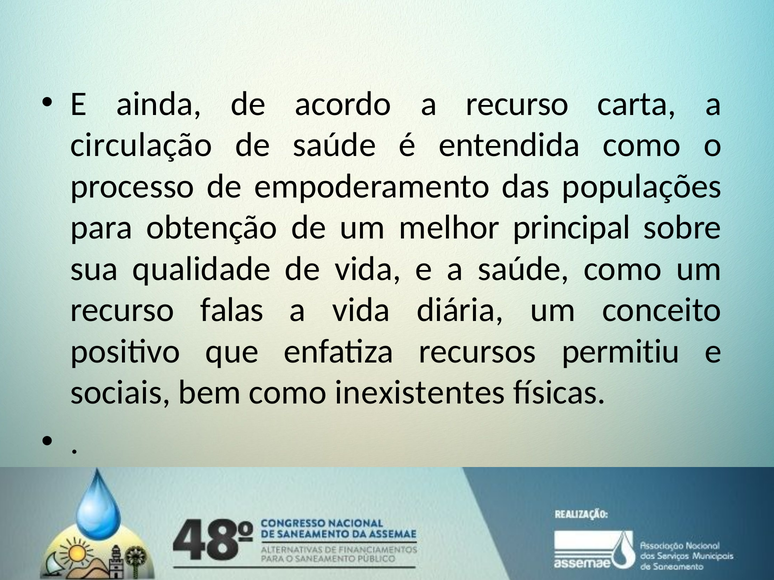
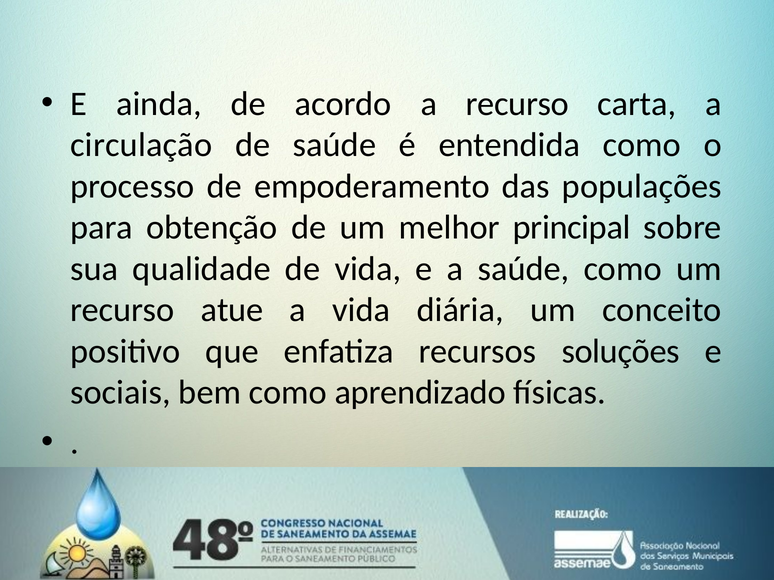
falas: falas -> atue
permitiu: permitiu -> soluções
inexistentes: inexistentes -> aprendizado
